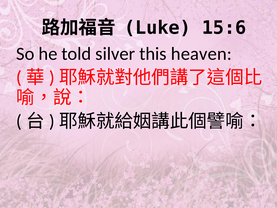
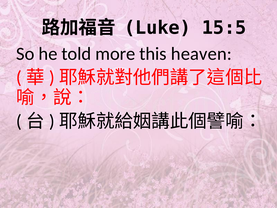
15:6: 15:6 -> 15:5
silver: silver -> more
